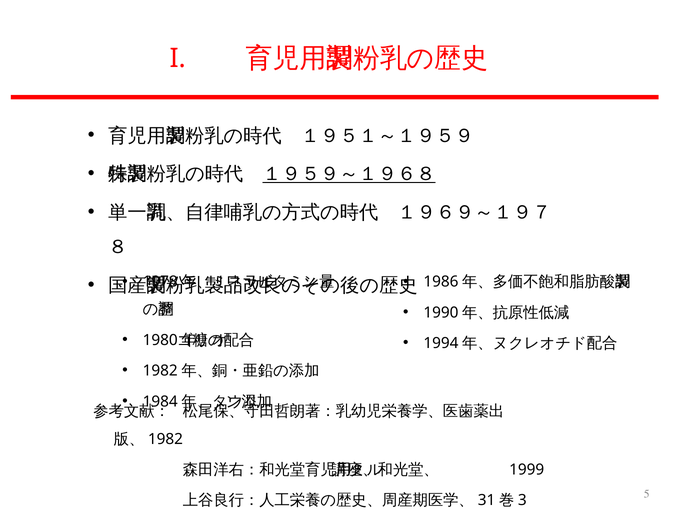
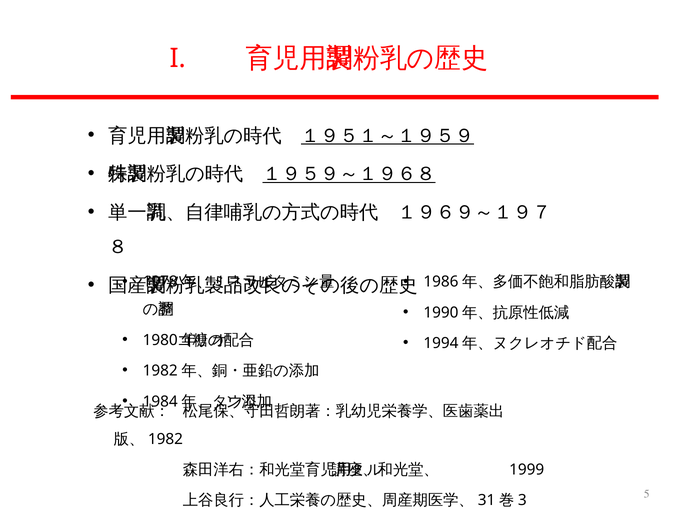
１９５１～１９５９ underline: none -> present
